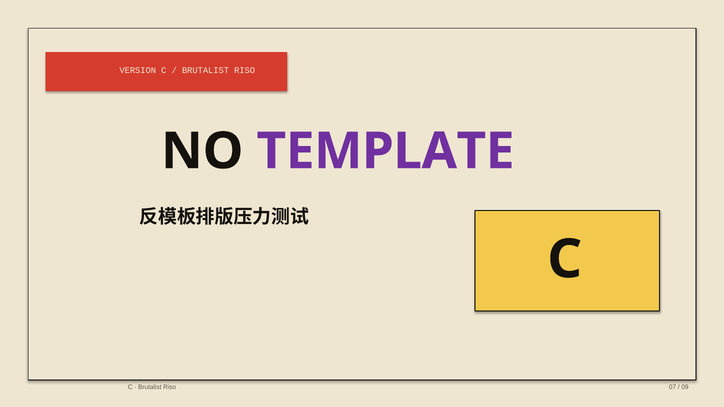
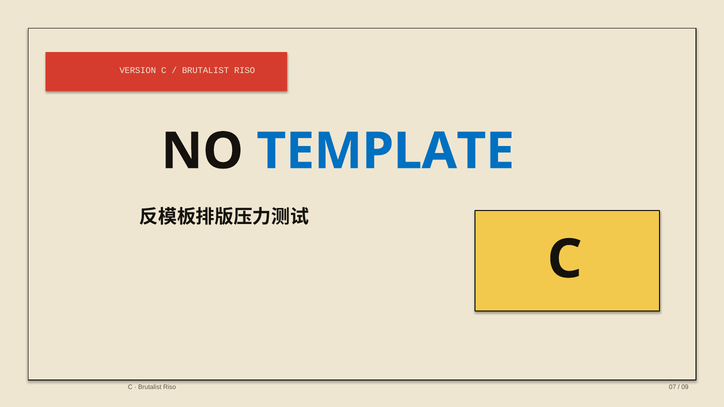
TEMPLATE colour: purple -> blue
